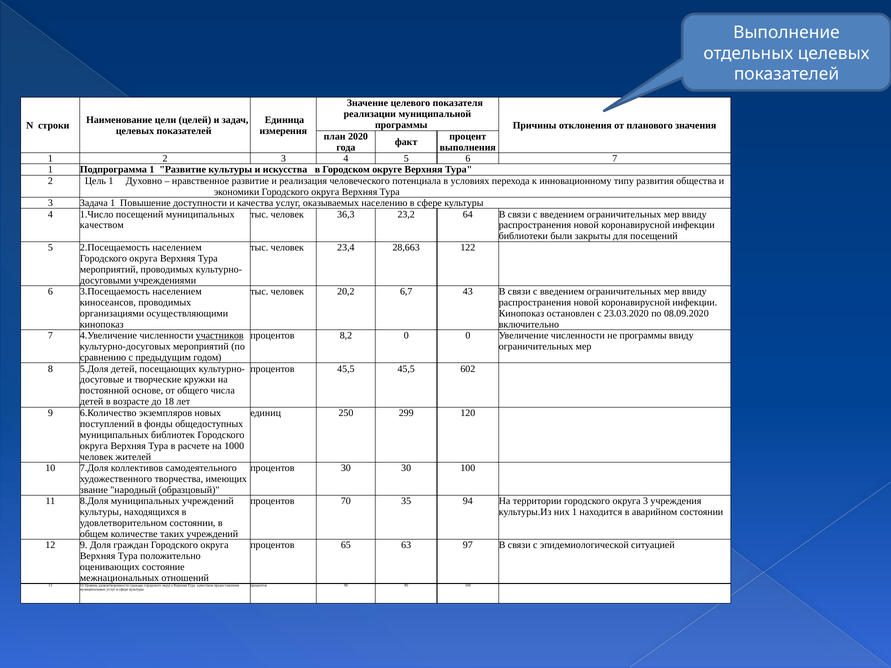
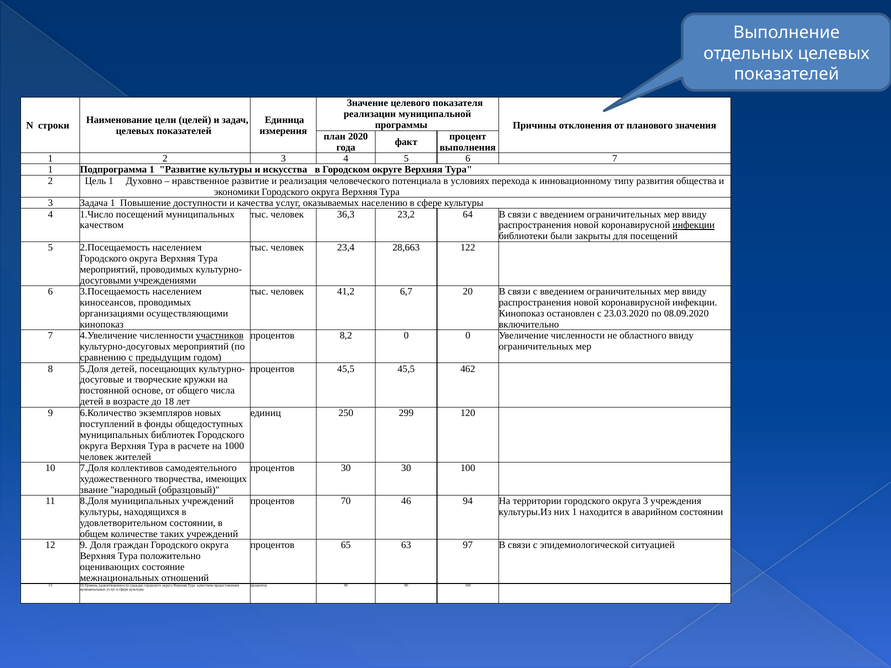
инфекции at (694, 225) underline: none -> present
20,2: 20,2 -> 41,2
43: 43 -> 20
не программы: программы -> областного
602: 602 -> 462
35: 35 -> 46
